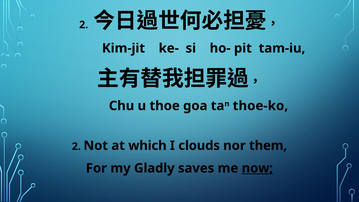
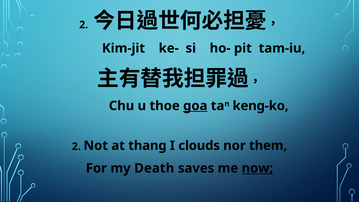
goa underline: none -> present
thoe-ko: thoe-ko -> keng-ko
which: which -> thang
Gladly: Gladly -> Death
